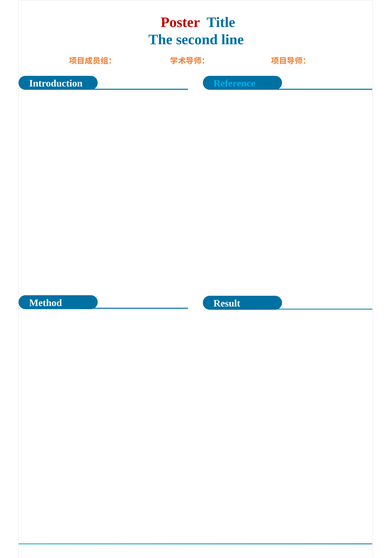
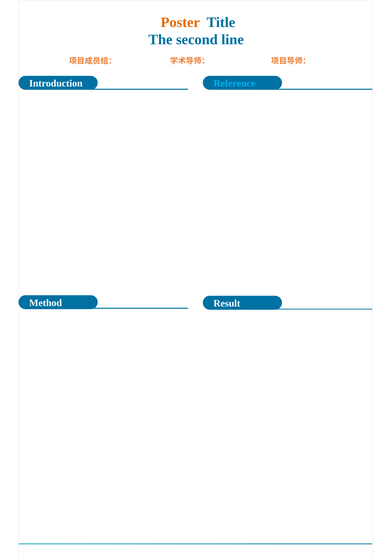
Poster colour: red -> orange
